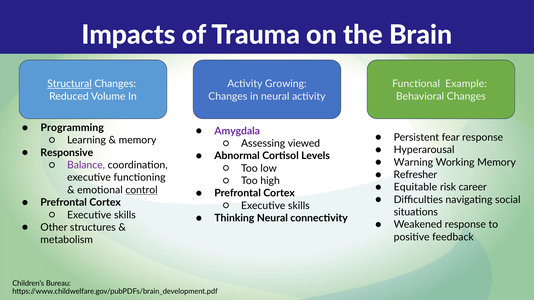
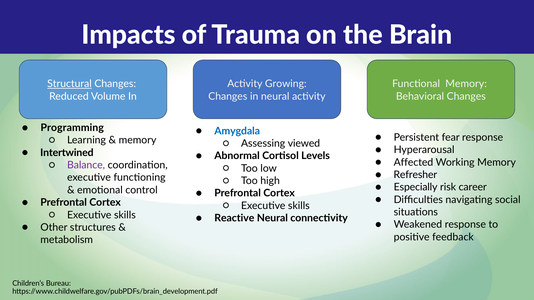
Functional Example: Example -> Memory
Amygdala colour: purple -> blue
Responsive: Responsive -> Intertwined
Warning: Warning -> Affected
Equitable: Equitable -> Especially
control underline: present -> none
Thinking: Thinking -> Reactive
